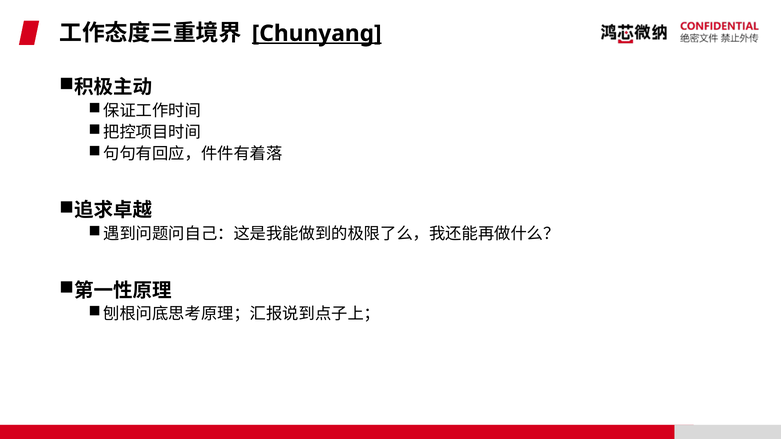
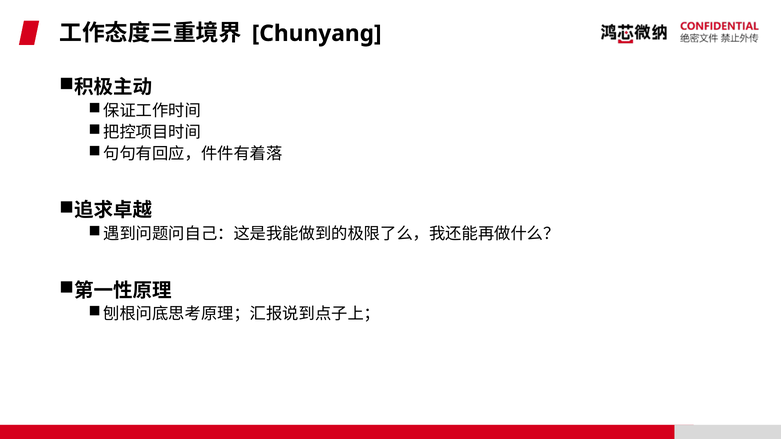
Chunyang underline: present -> none
